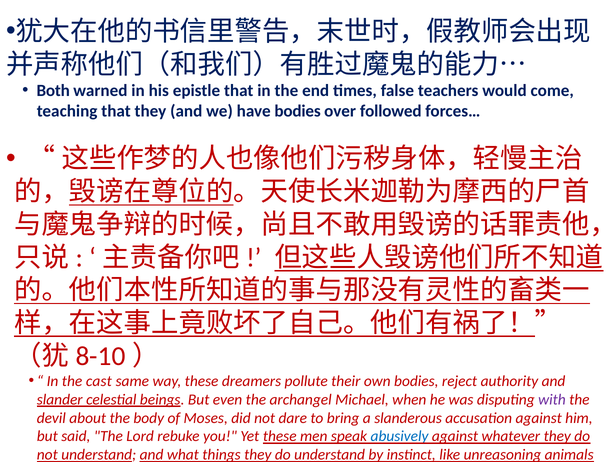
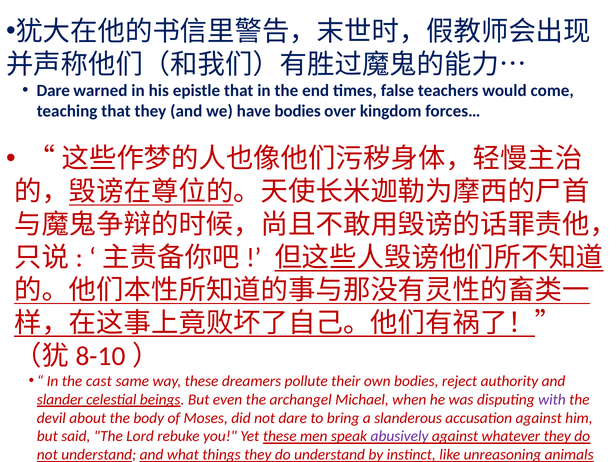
Both at (53, 90): Both -> Dare
followed: followed -> kingdom
abusively colour: blue -> purple
